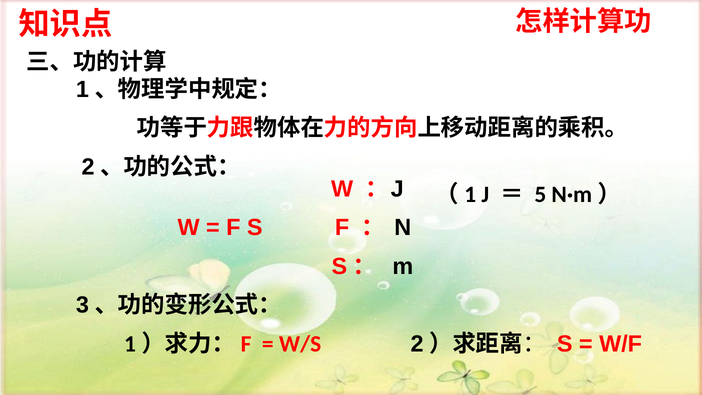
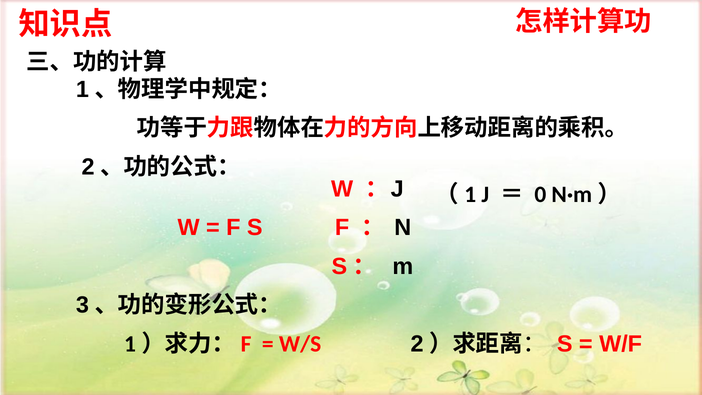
5: 5 -> 0
